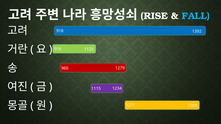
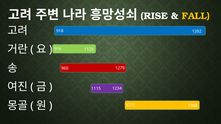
FALL colour: light blue -> yellow
